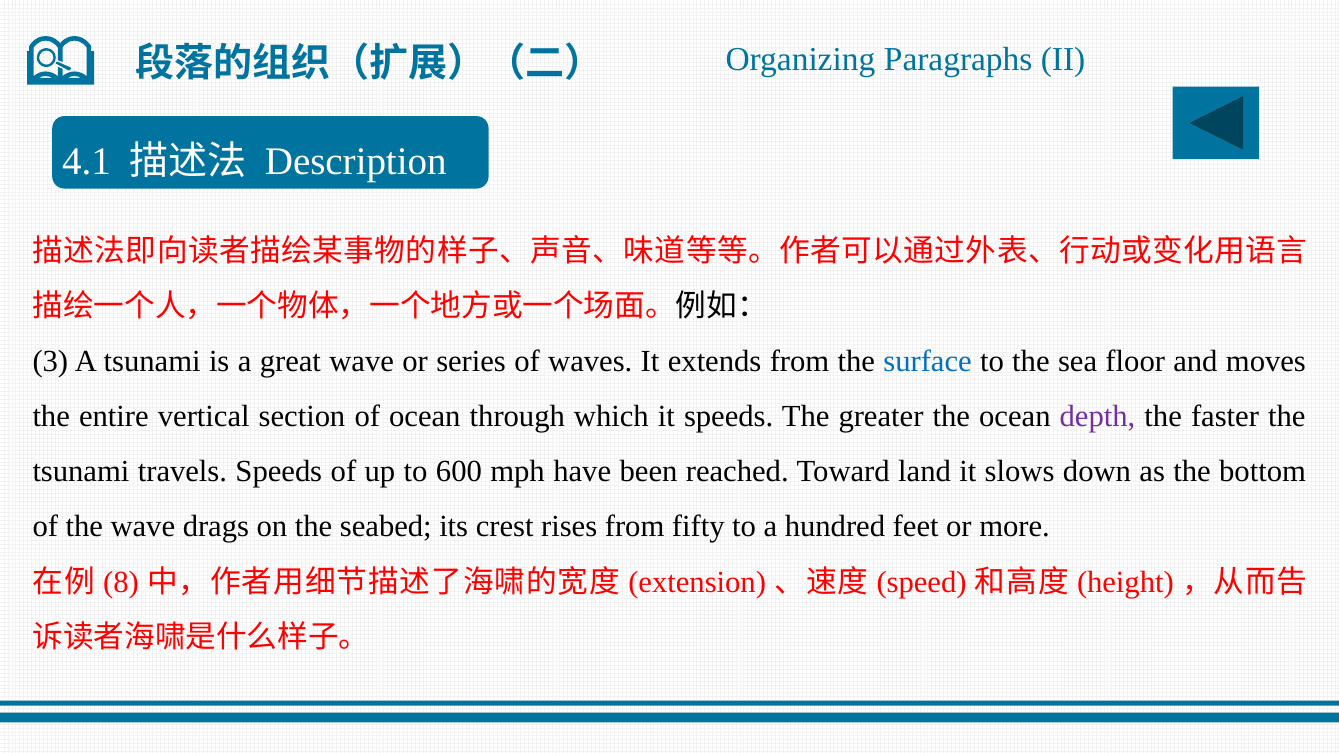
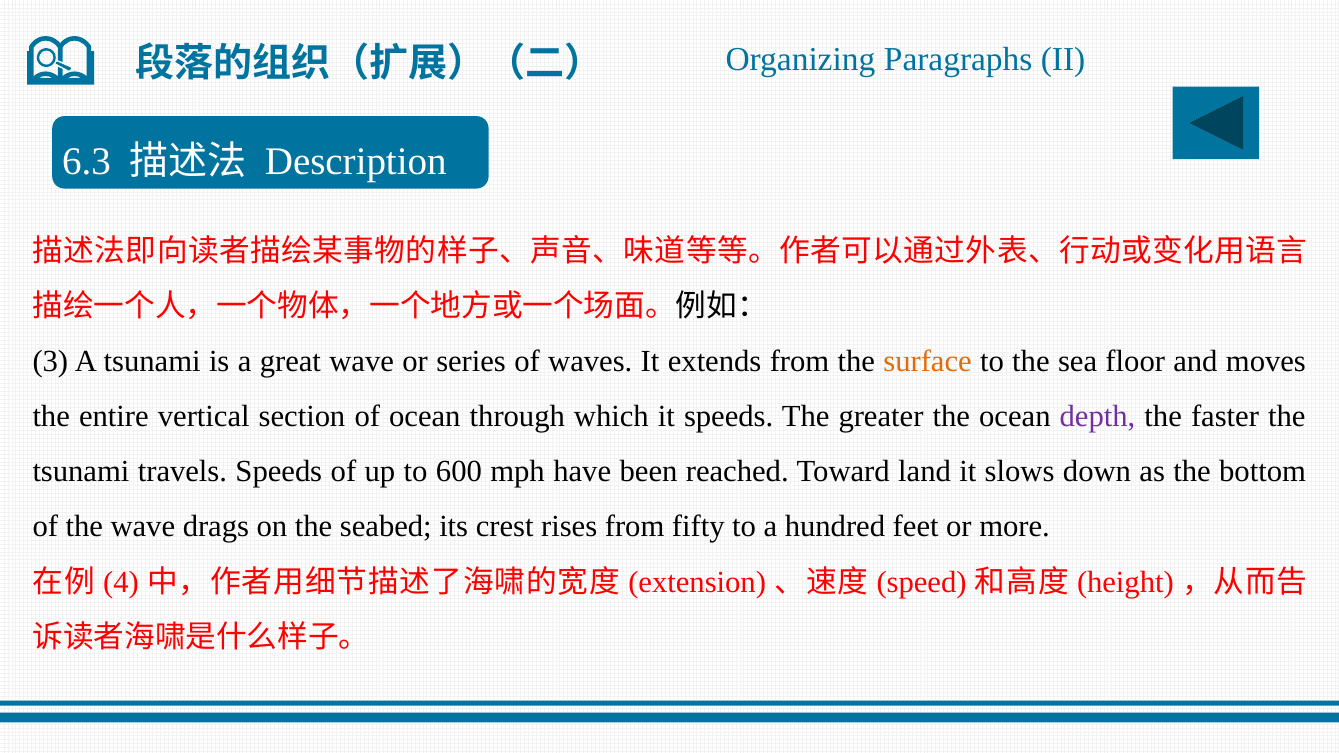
4.1: 4.1 -> 6.3
surface colour: blue -> orange
8: 8 -> 4
